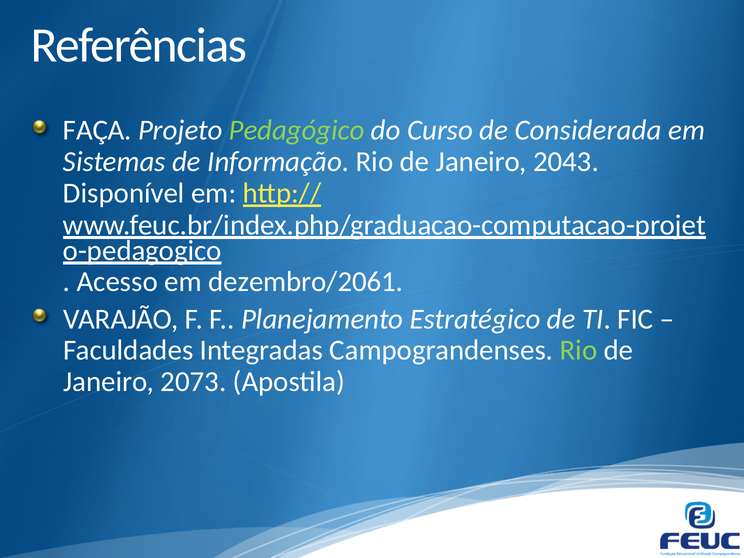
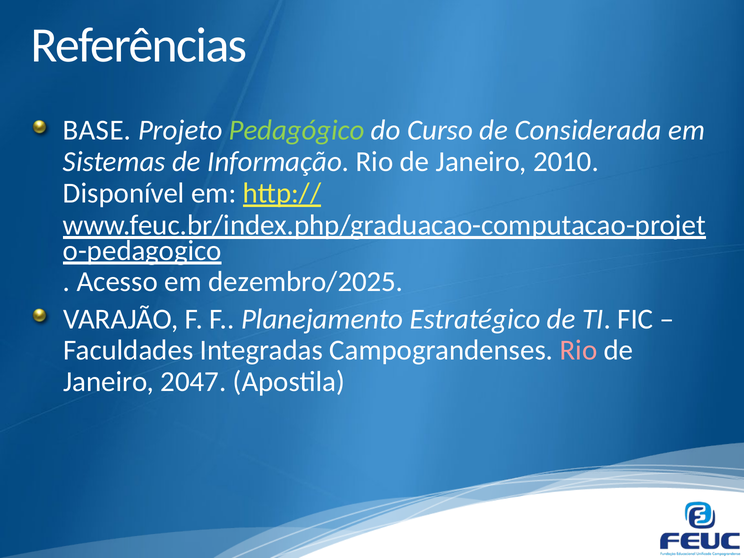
FAÇA: FAÇA -> BASE
2043: 2043 -> 2010
dezembro/2061: dezembro/2061 -> dezembro/2025
Rio at (579, 350) colour: light green -> pink
2073: 2073 -> 2047
